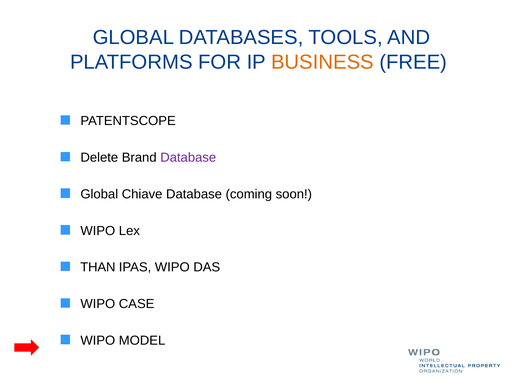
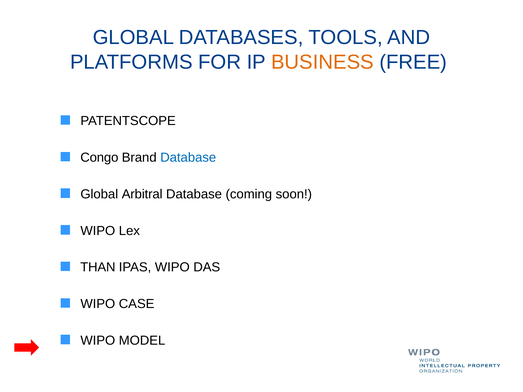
Delete: Delete -> Congo
Database at (188, 158) colour: purple -> blue
Chiave: Chiave -> Arbitral
